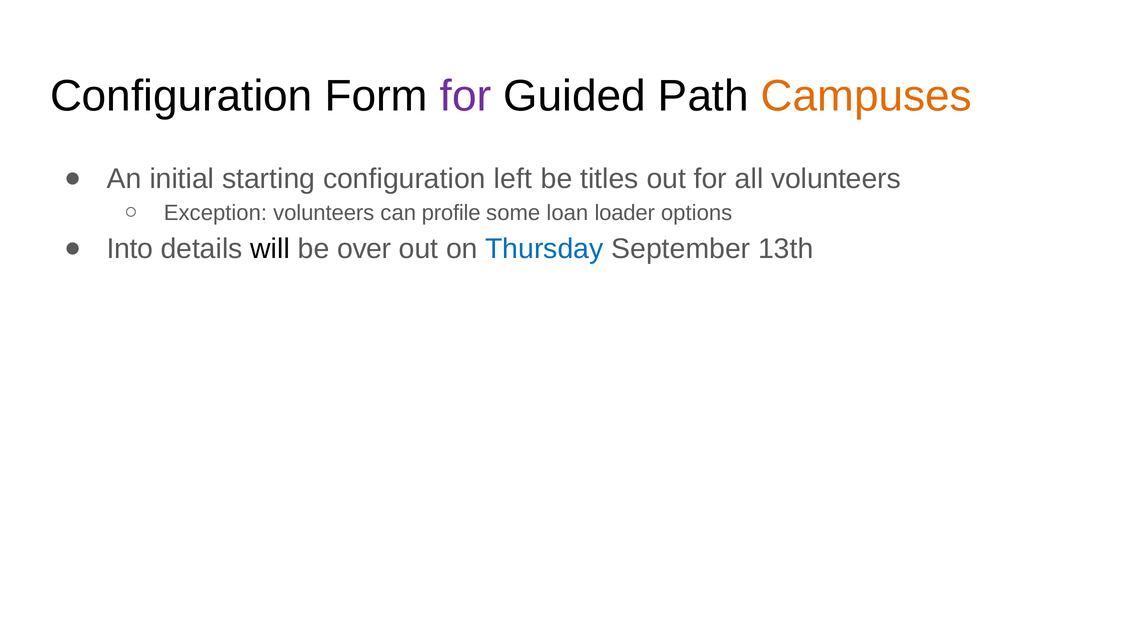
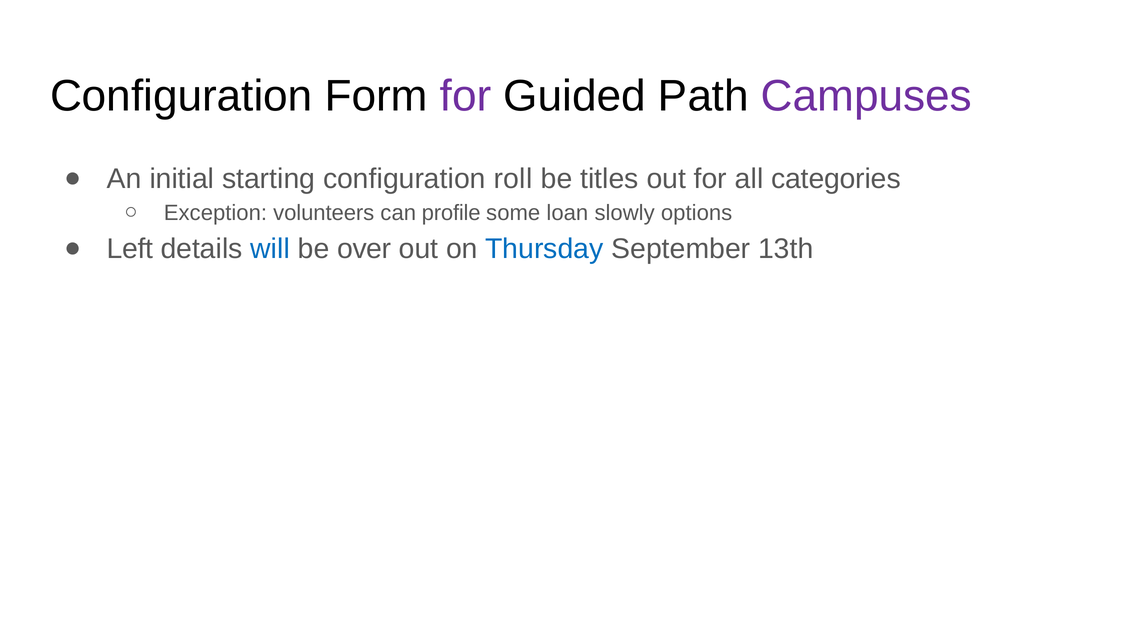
Campuses colour: orange -> purple
left: left -> roll
all volunteers: volunteers -> categories
loader: loader -> slowly
Into: Into -> Left
will colour: black -> blue
